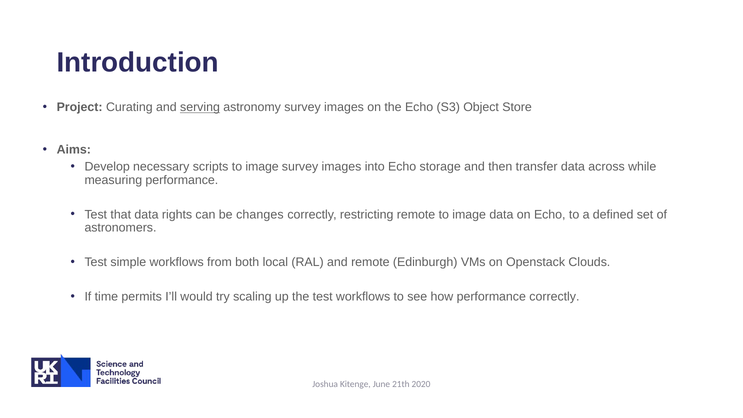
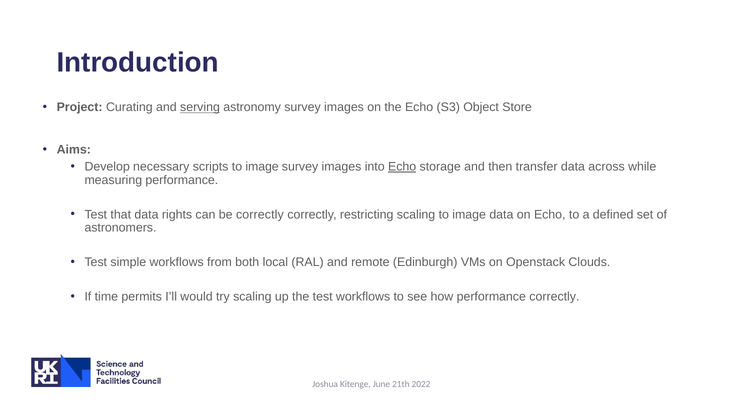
Echo at (402, 167) underline: none -> present
be changes: changes -> correctly
restricting remote: remote -> scaling
2020: 2020 -> 2022
